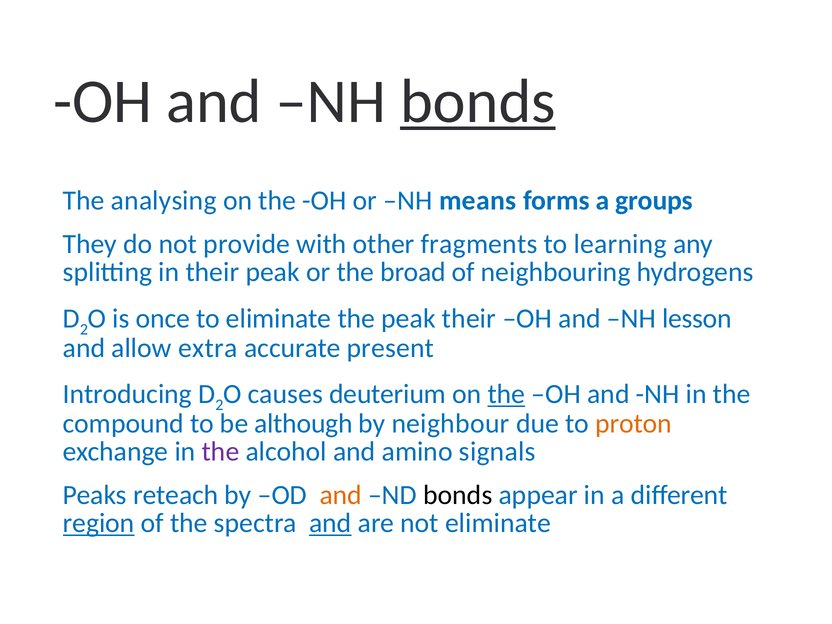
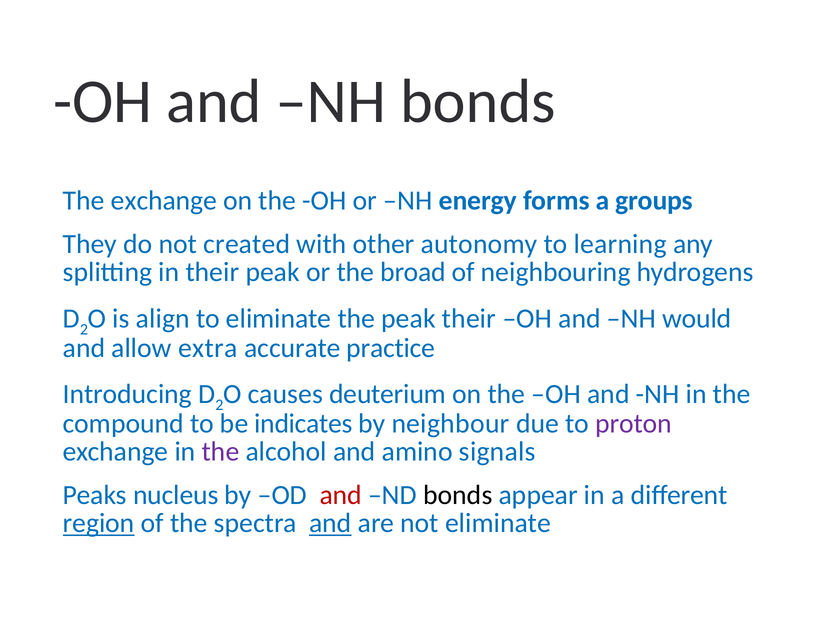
bonds at (478, 101) underline: present -> none
The analysing: analysing -> exchange
means: means -> energy
provide: provide -> created
fragments: fragments -> autonomy
once: once -> align
lesson: lesson -> would
present: present -> practice
the at (506, 394) underline: present -> none
although: although -> indicates
proton colour: orange -> purple
reteach: reteach -> nucleus
and at (341, 495) colour: orange -> red
